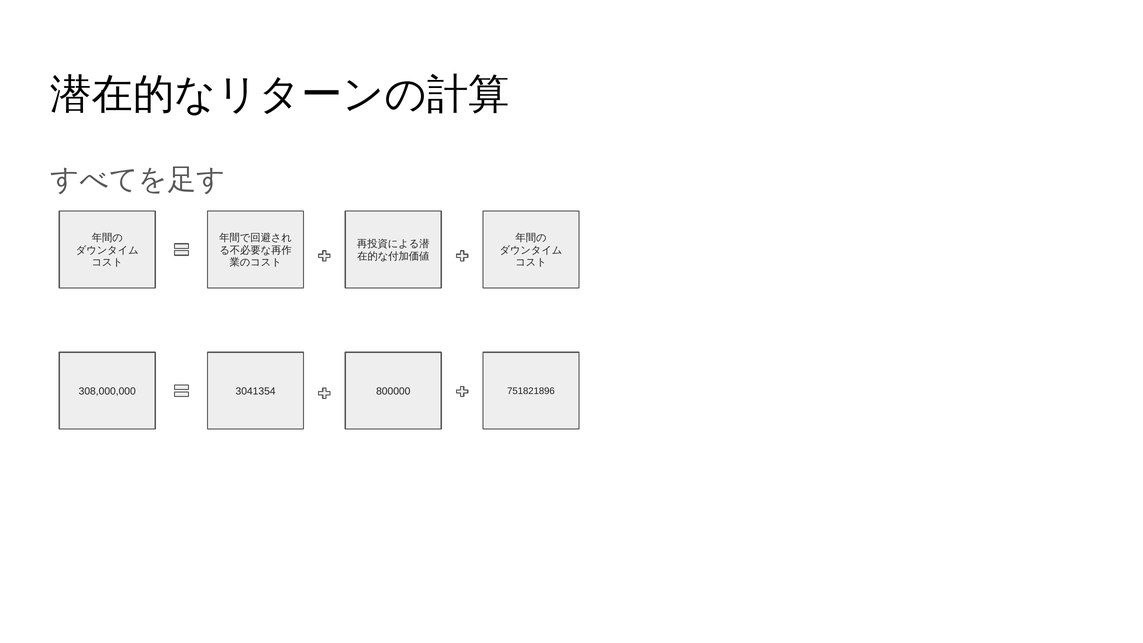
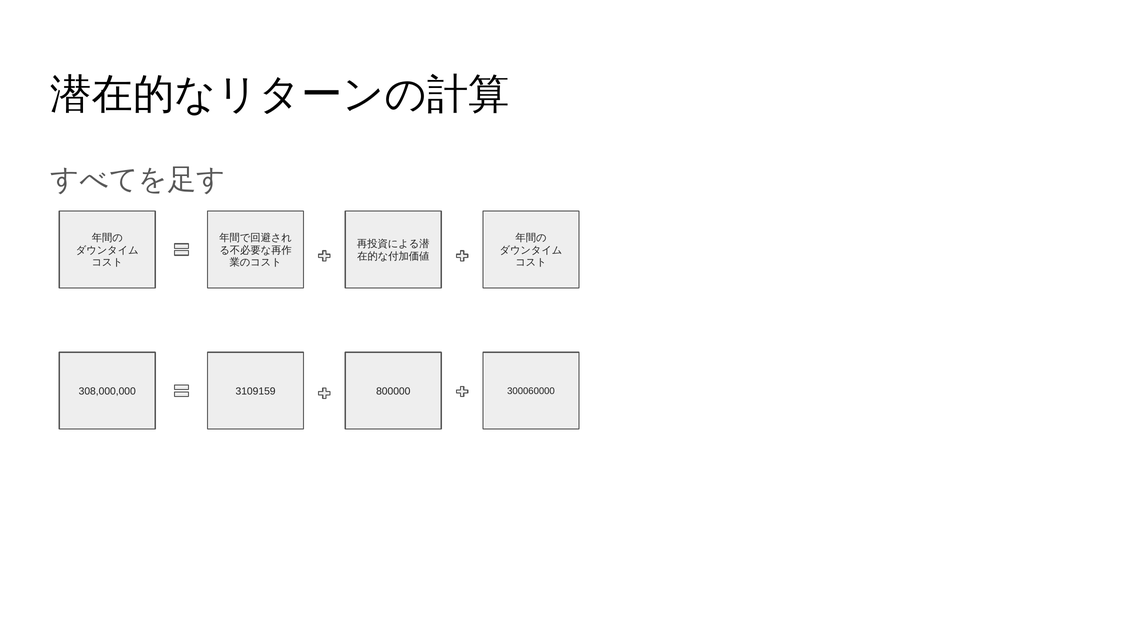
3041354: 3041354 -> 3109159
751821896: 751821896 -> 300060000
